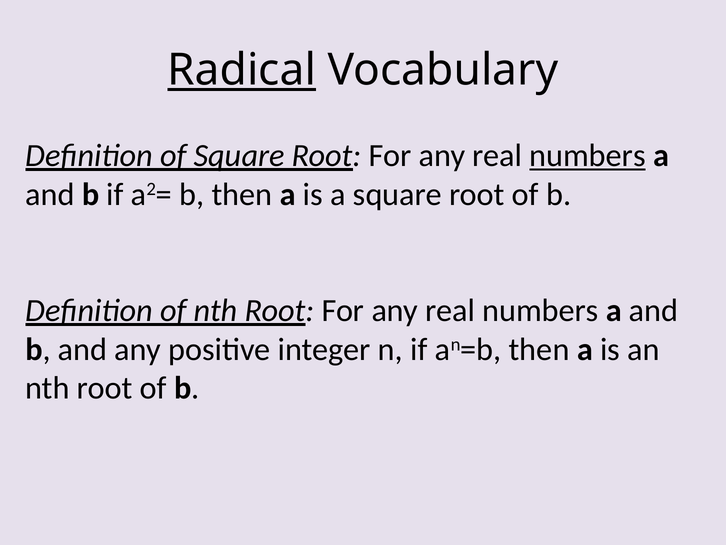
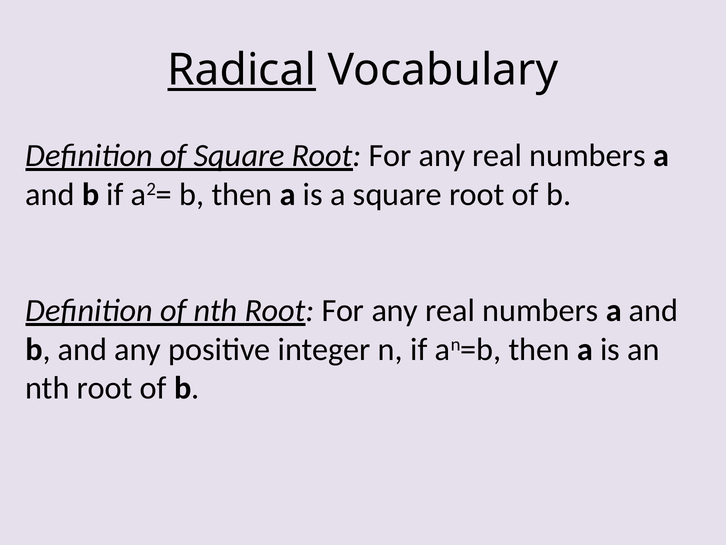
numbers at (588, 156) underline: present -> none
